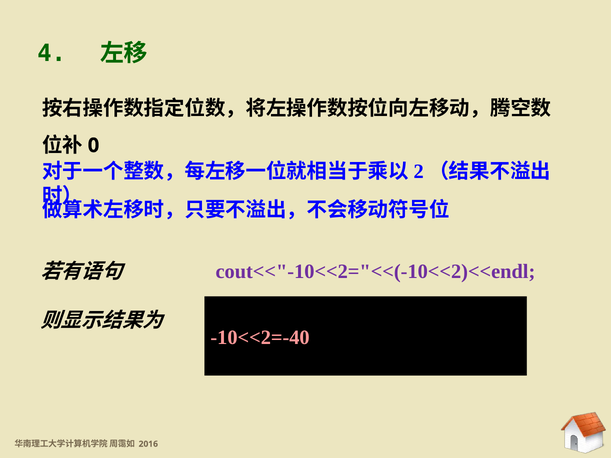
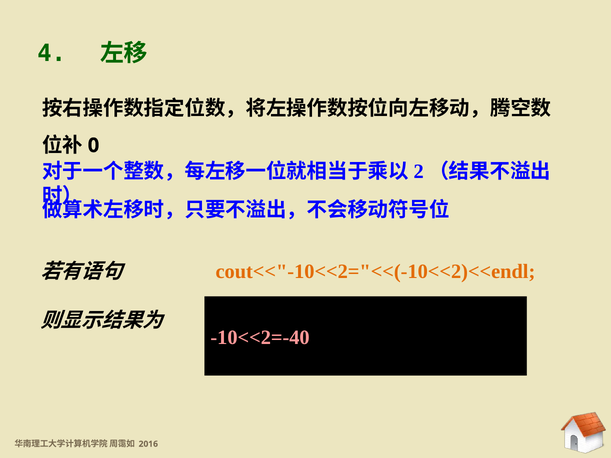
cout<<"-10<<2="<<(-10<<2)<<endl colour: purple -> orange
